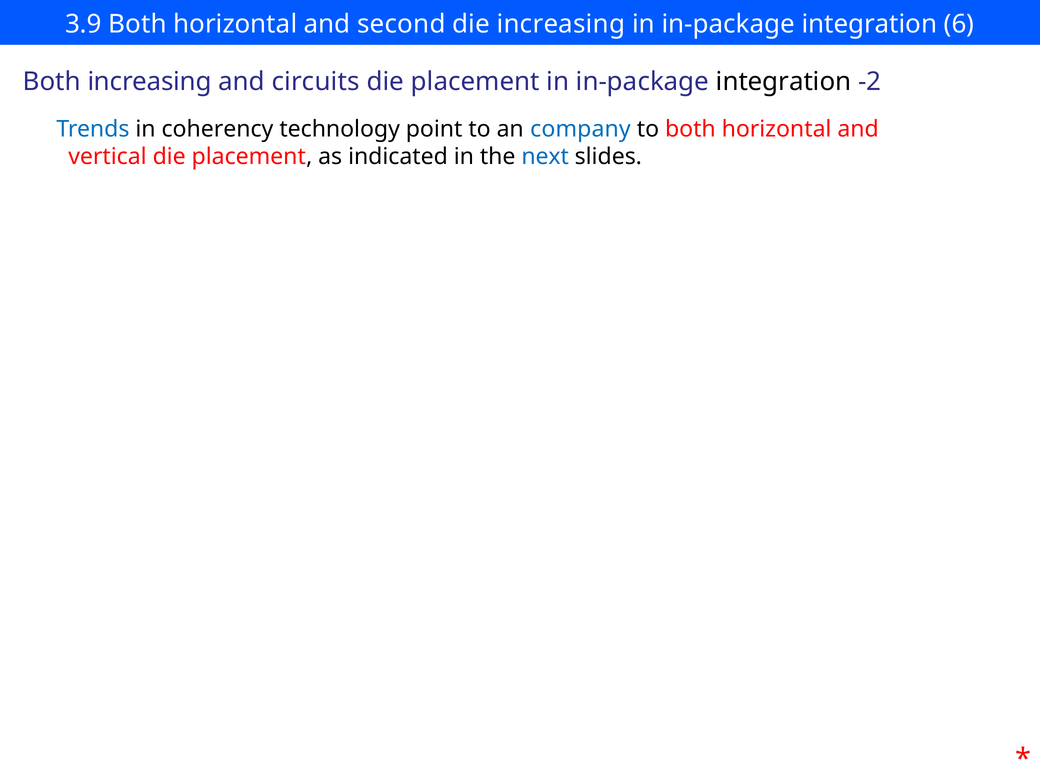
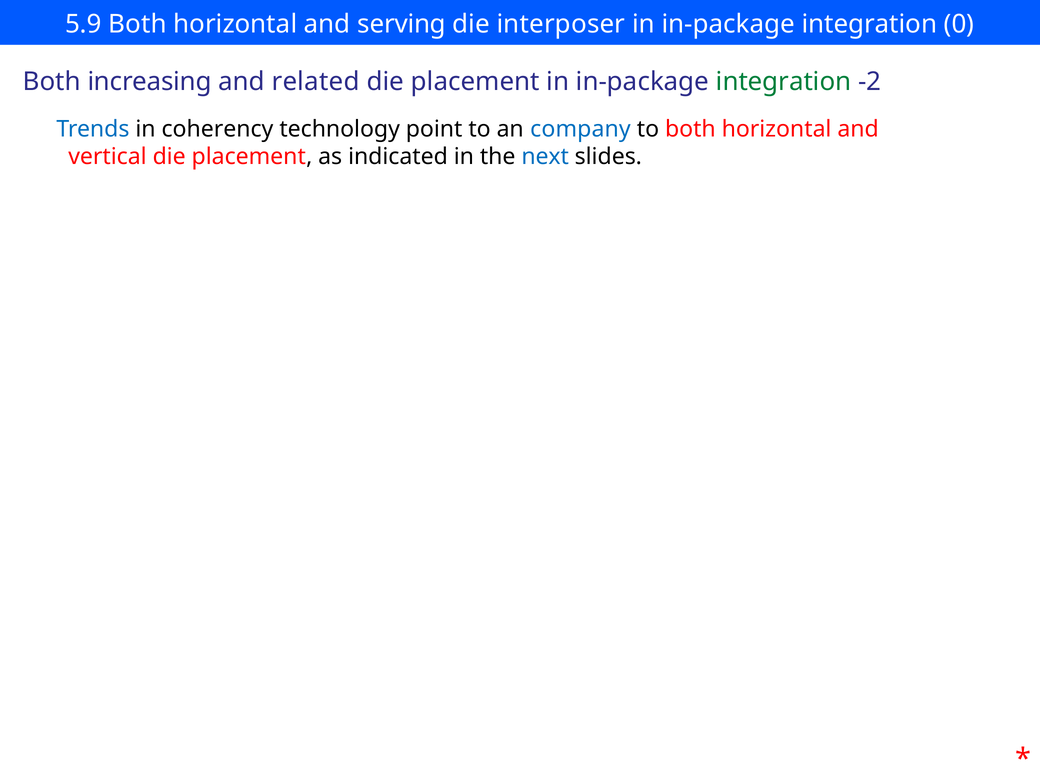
3.9: 3.9 -> 5.9
second: second -> serving
die increasing: increasing -> interposer
6: 6 -> 0
circuits: circuits -> related
integration at (784, 82) colour: black -> green
